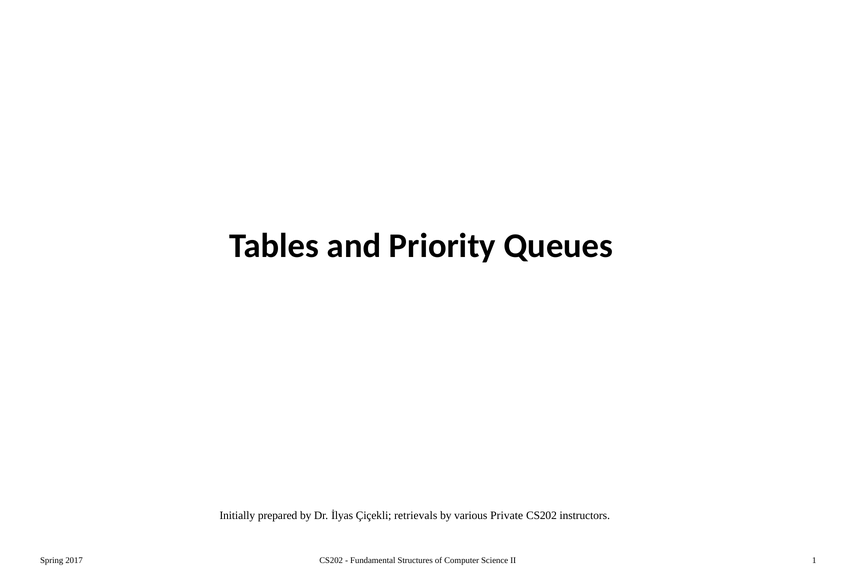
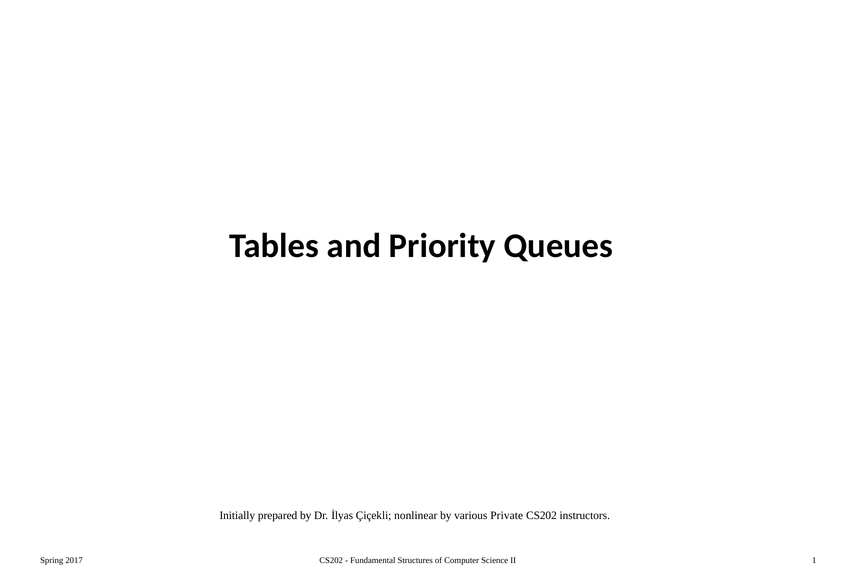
retrievals: retrievals -> nonlinear
